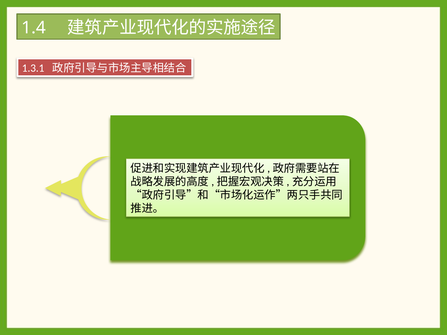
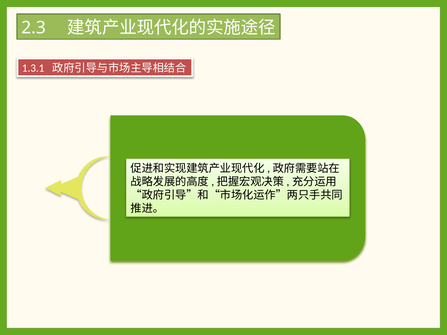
1.4: 1.4 -> 2.3
